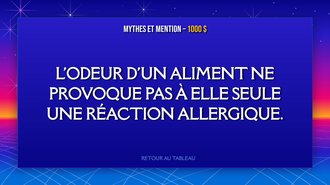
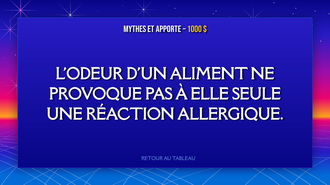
MENTION: MENTION -> APPORTE
